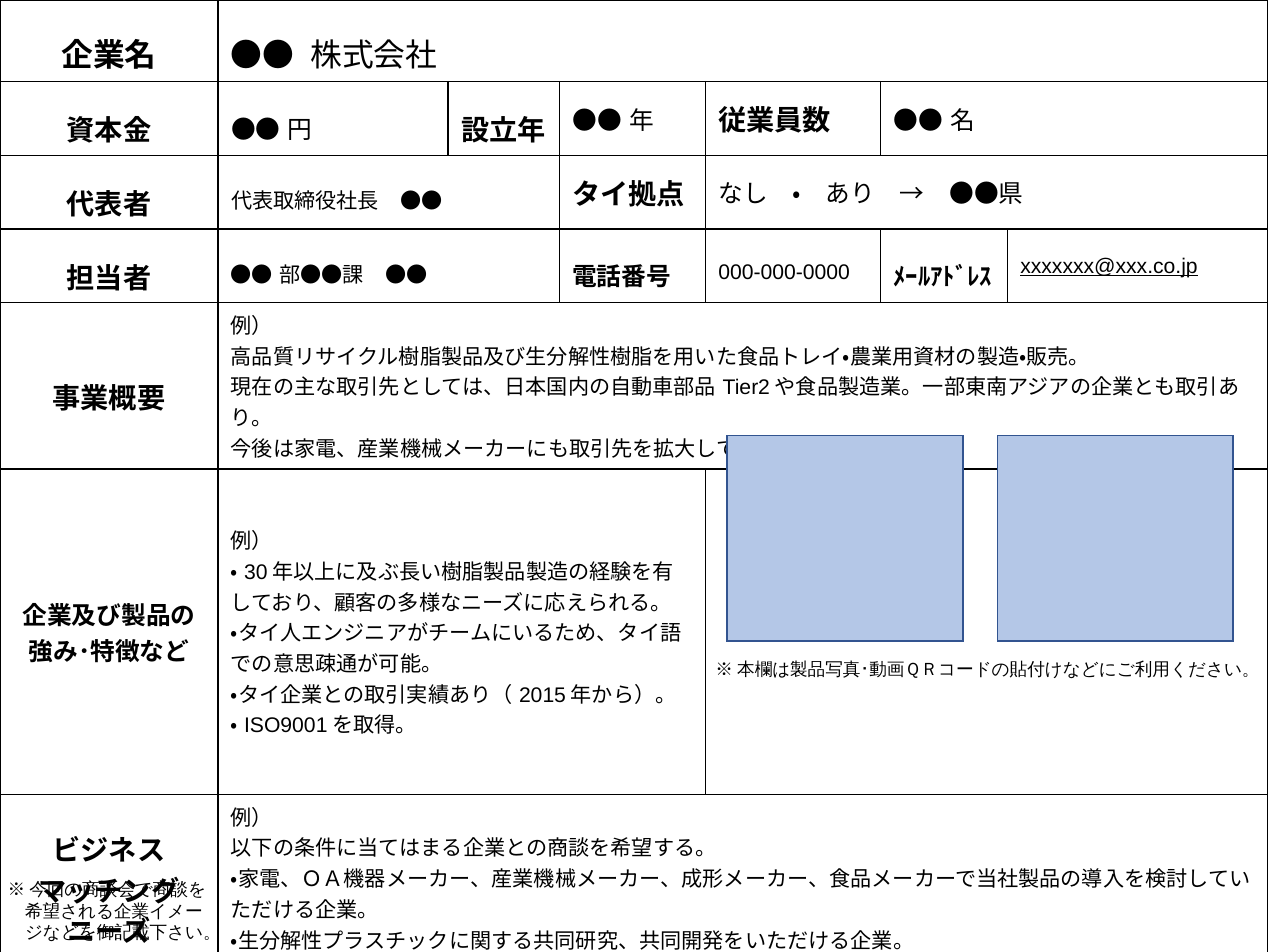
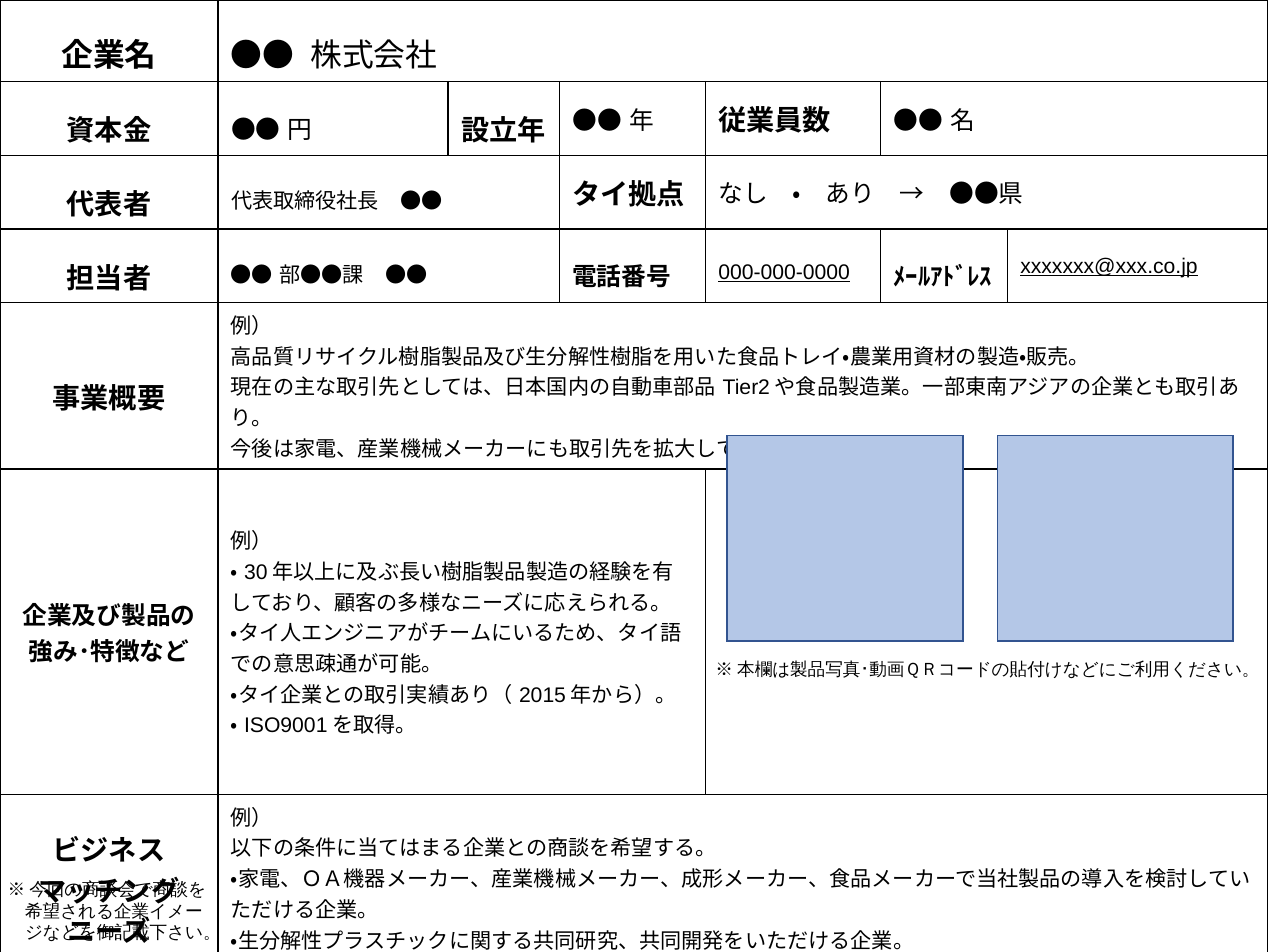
000-000-0000 underline: none -> present
